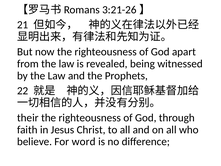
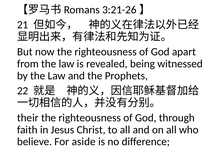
word: word -> aside
